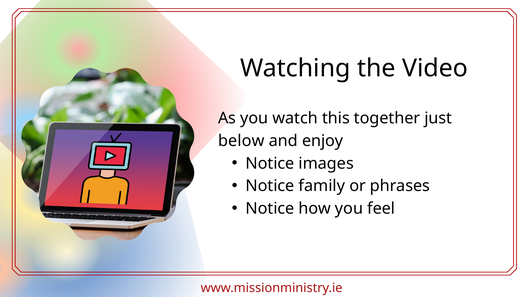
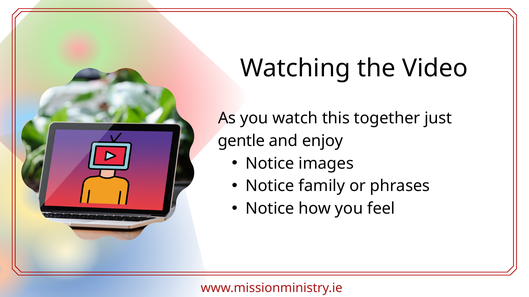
below: below -> gentle
